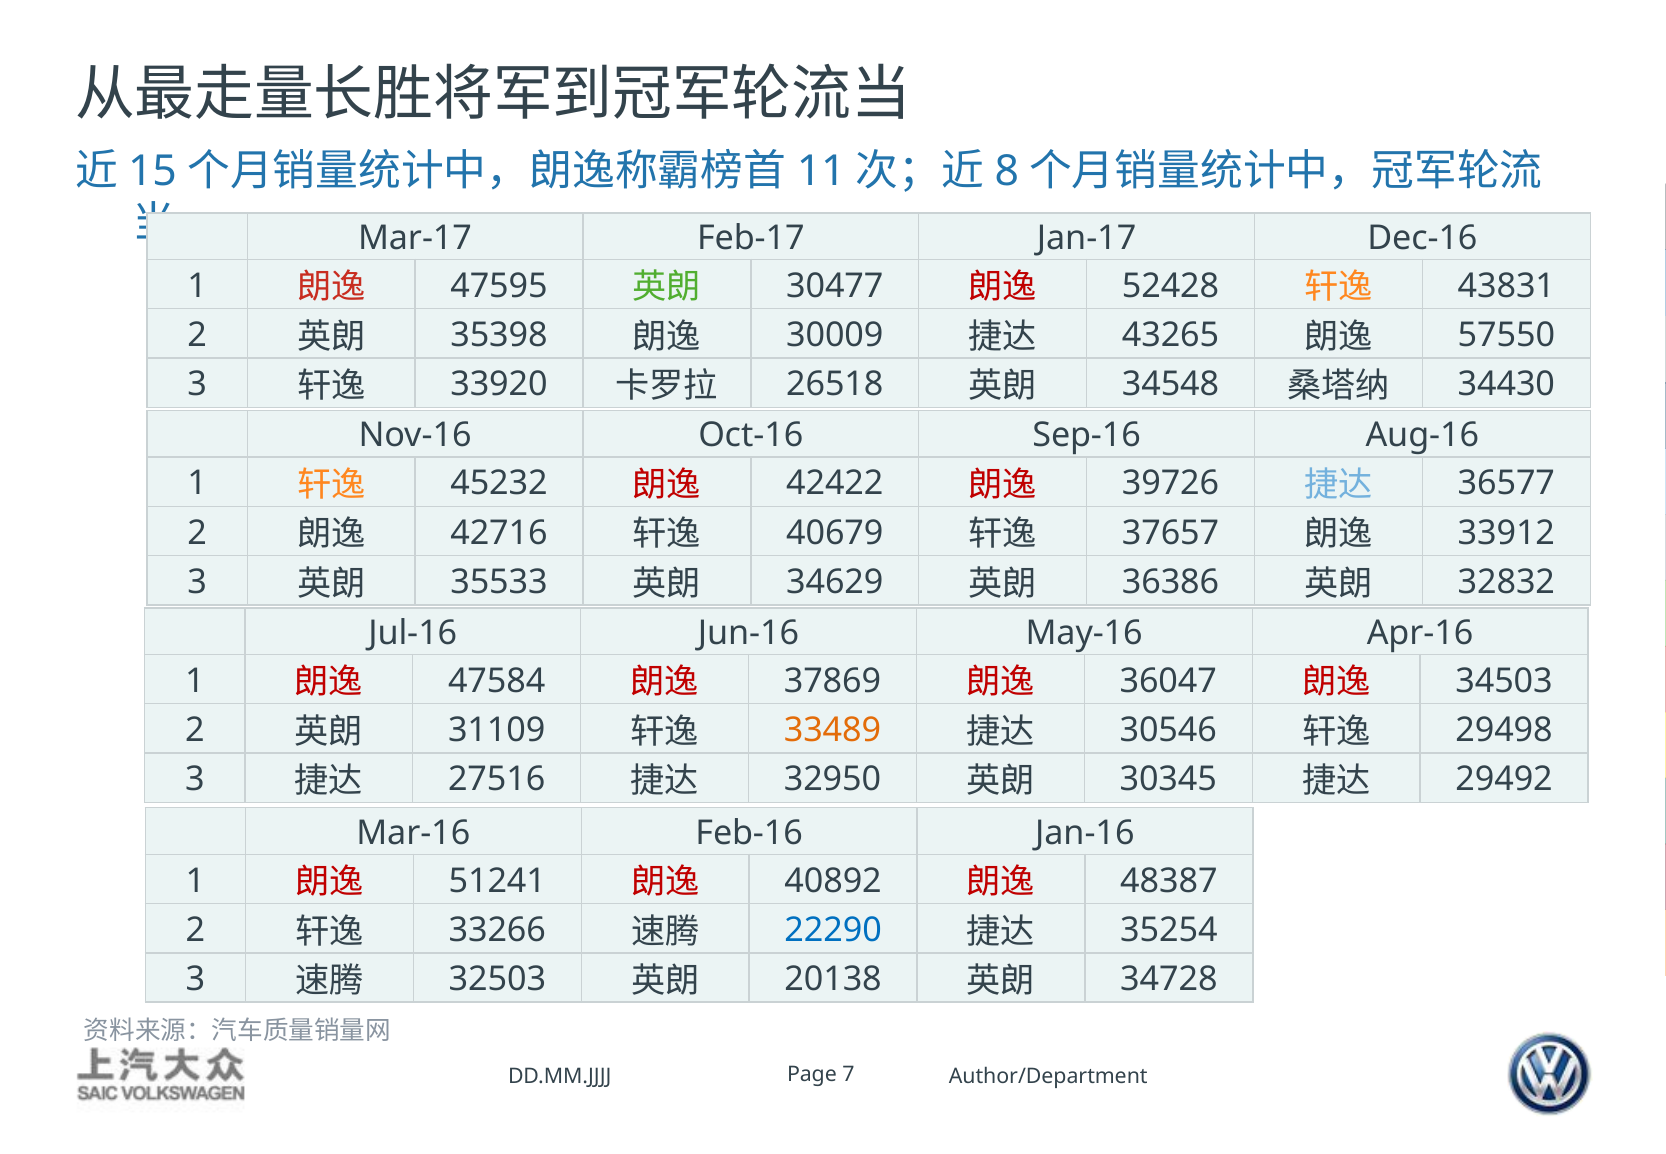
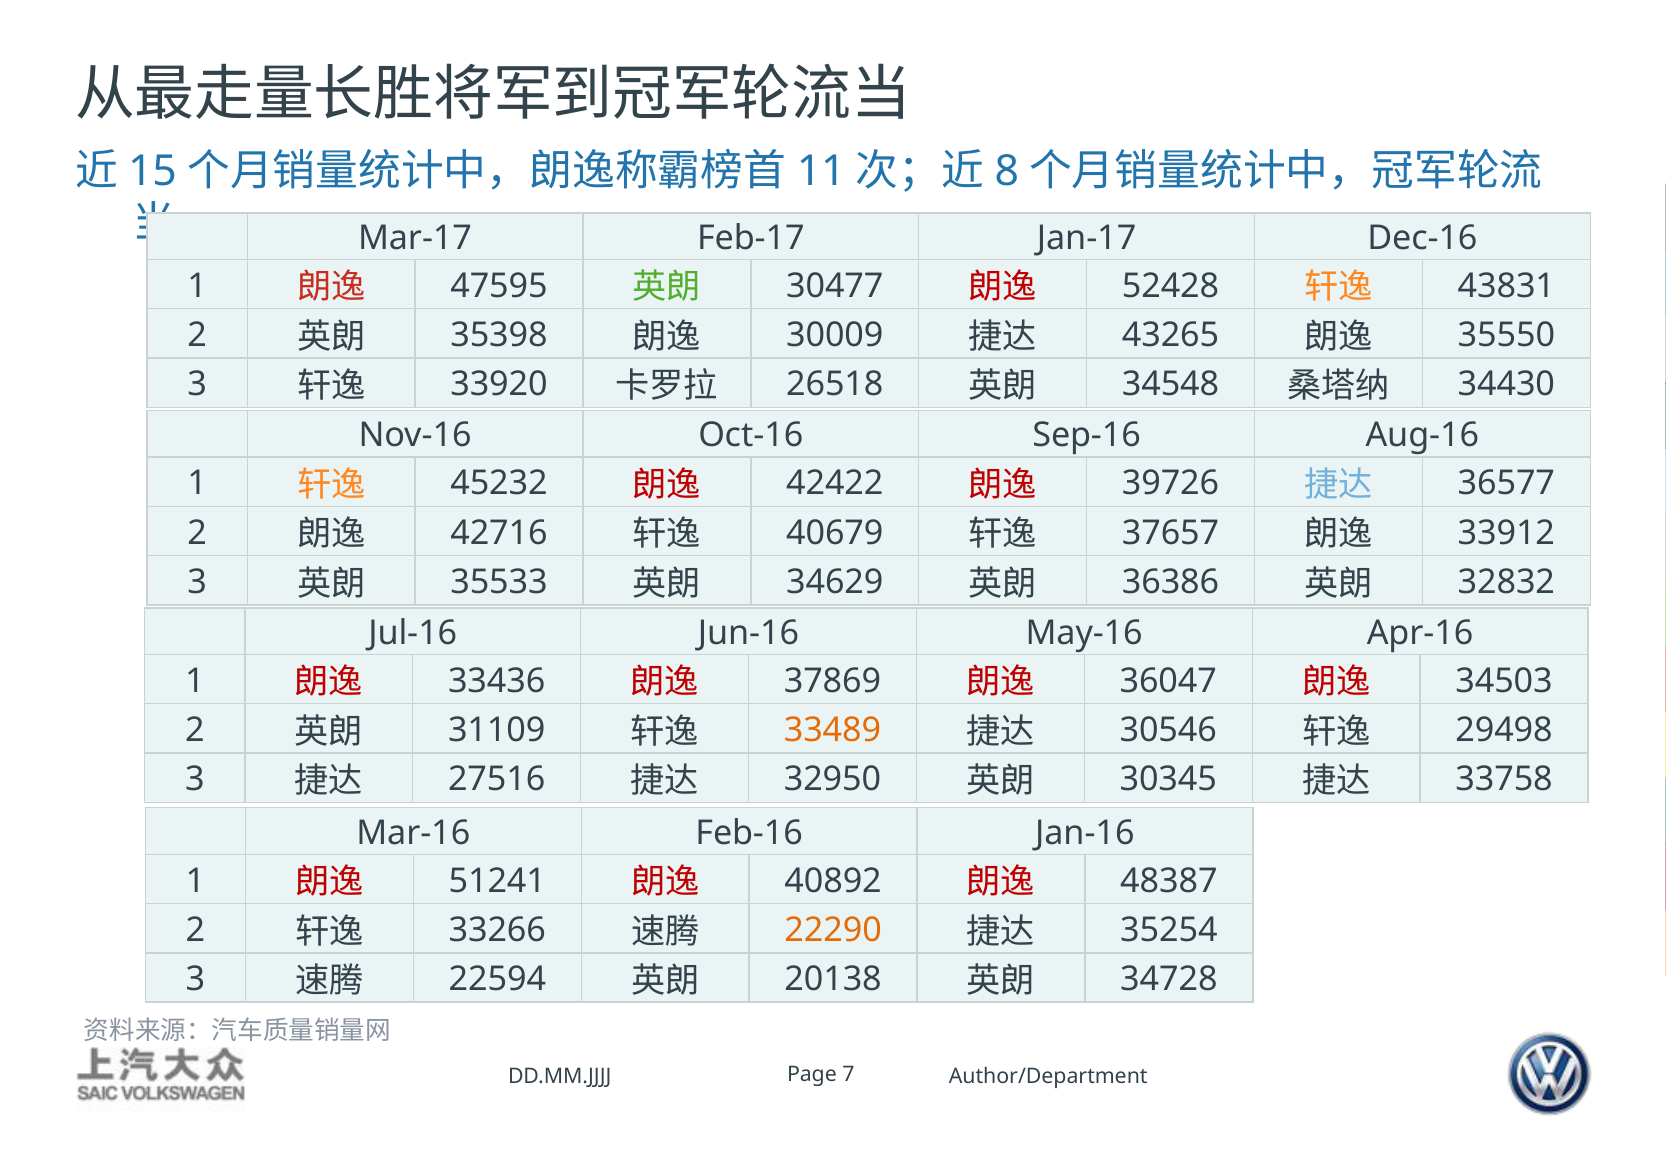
57550: 57550 -> 35550
47584: 47584 -> 33436
29492: 29492 -> 33758
22290 colour: blue -> orange
32503: 32503 -> 22594
